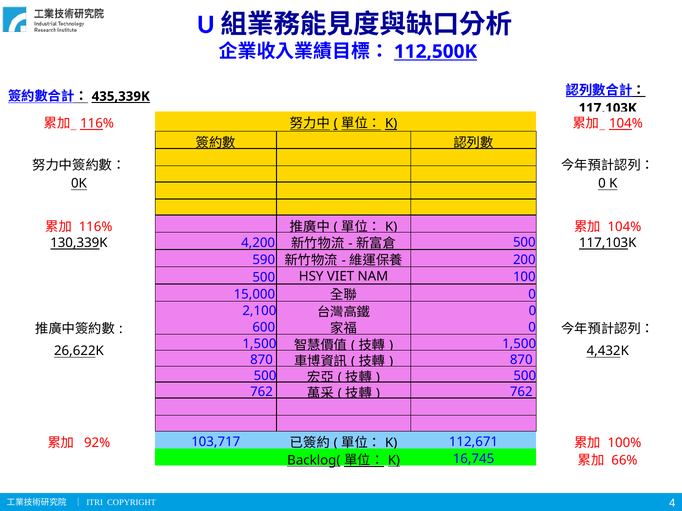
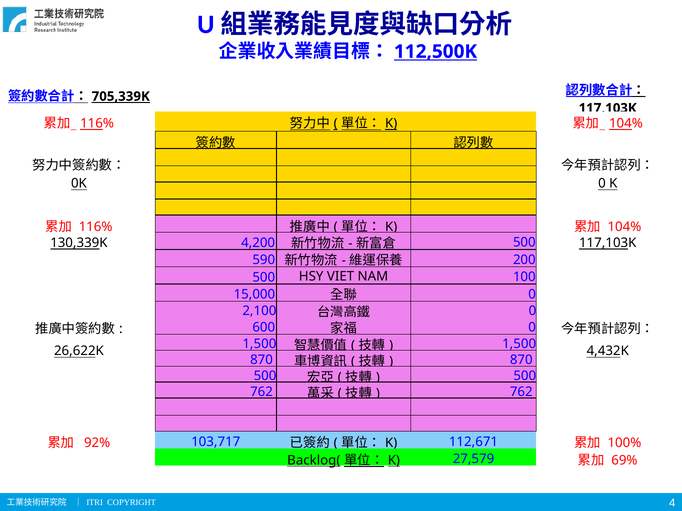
435,339K: 435,339K -> 705,339K
16,745: 16,745 -> 27,579
66%: 66% -> 69%
